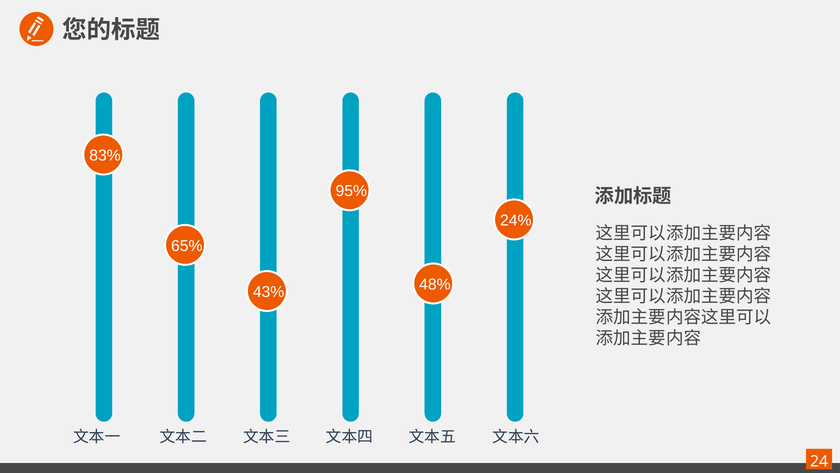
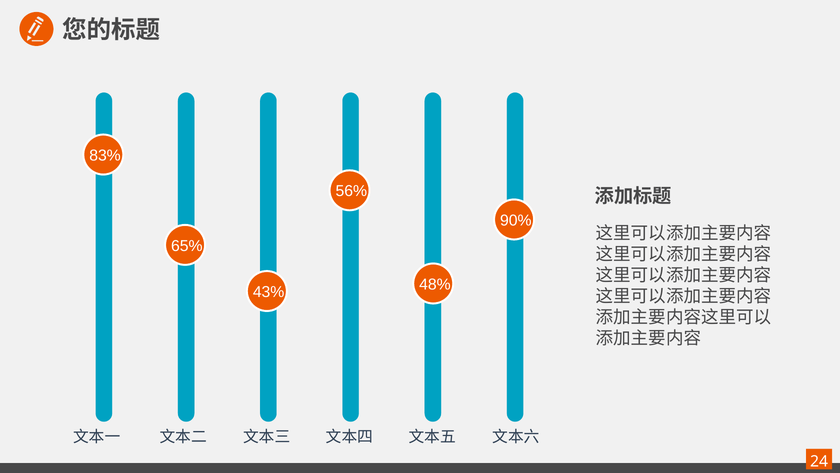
95%: 95% -> 56%
24%: 24% -> 90%
